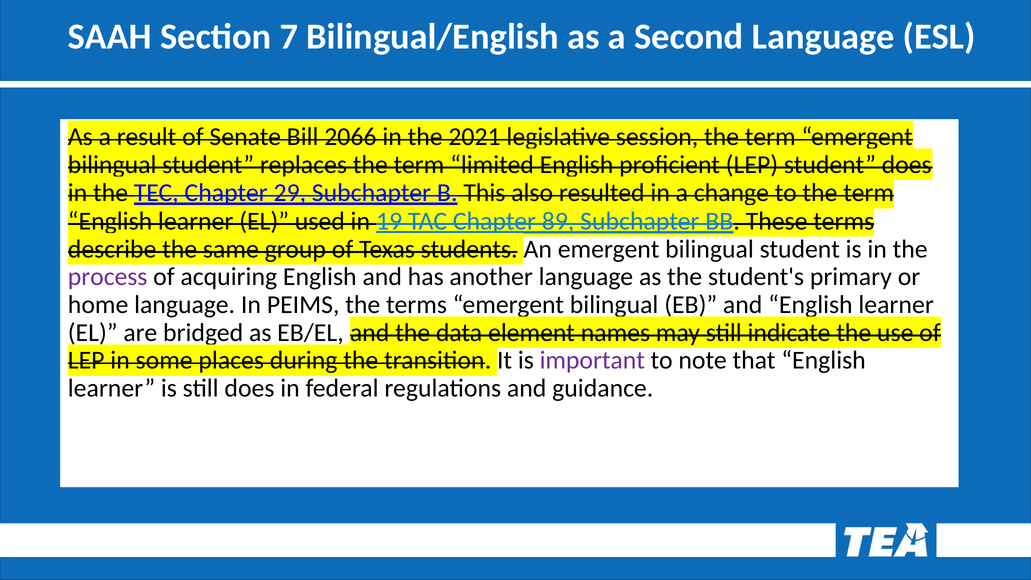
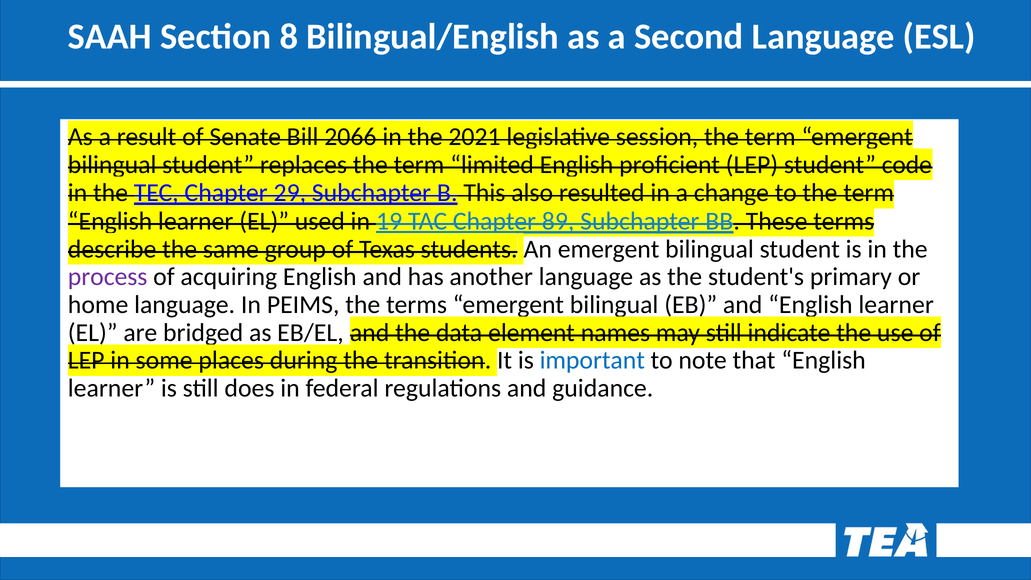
7: 7 -> 8
does at (907, 165): does -> code
important colour: purple -> blue
